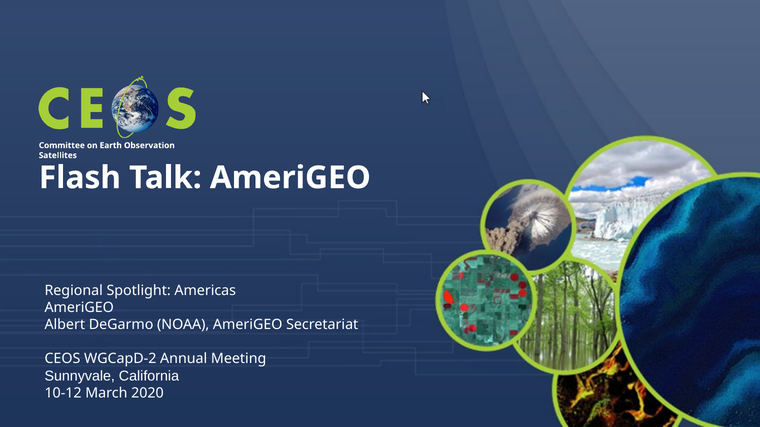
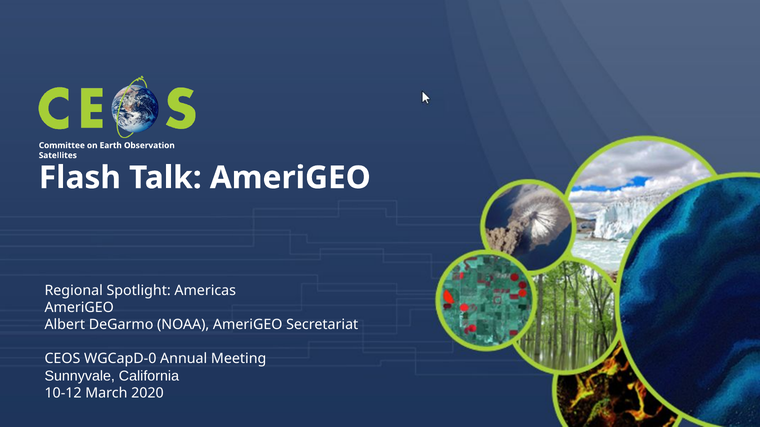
WGCapD-2: WGCapD-2 -> WGCapD-0
